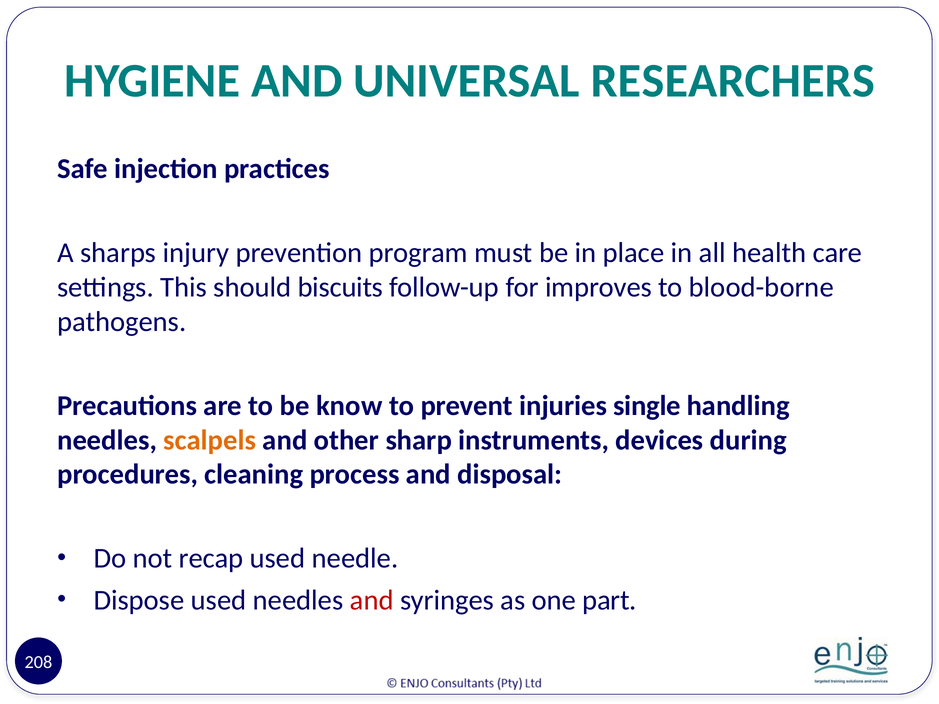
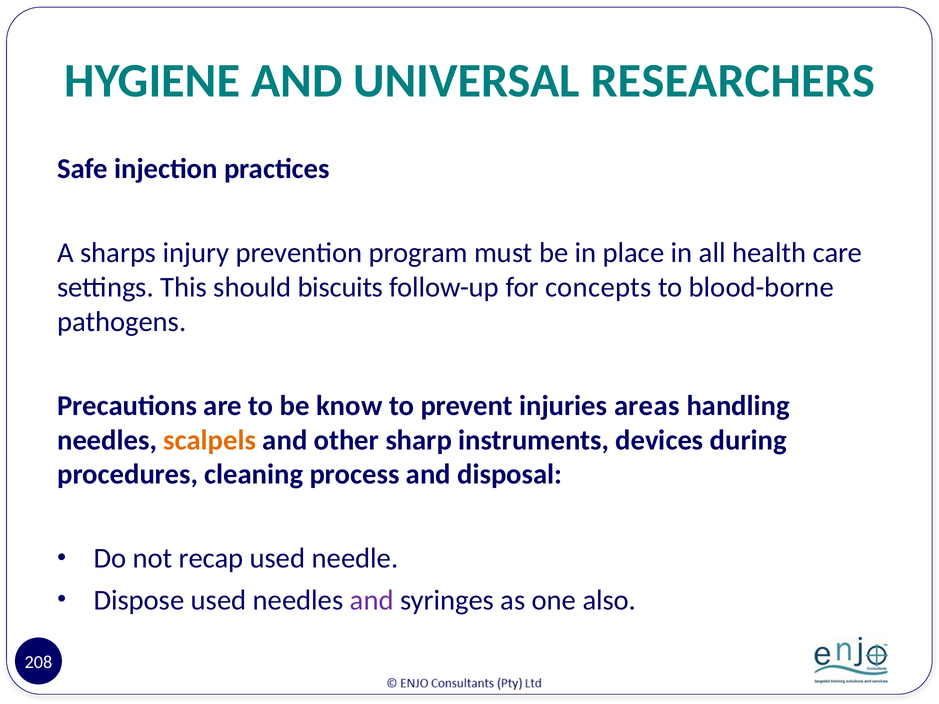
improves: improves -> concepts
single: single -> areas
and at (372, 601) colour: red -> purple
part: part -> also
